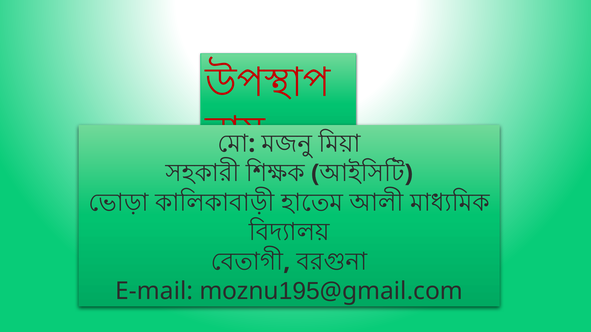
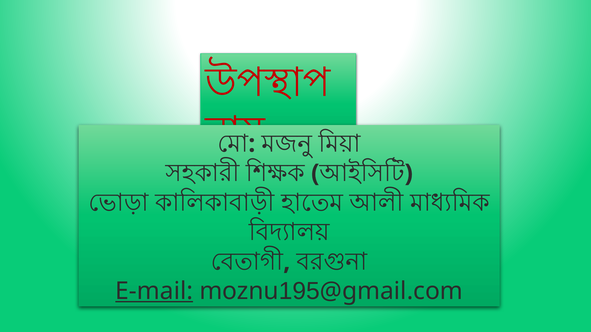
E-mail underline: none -> present
